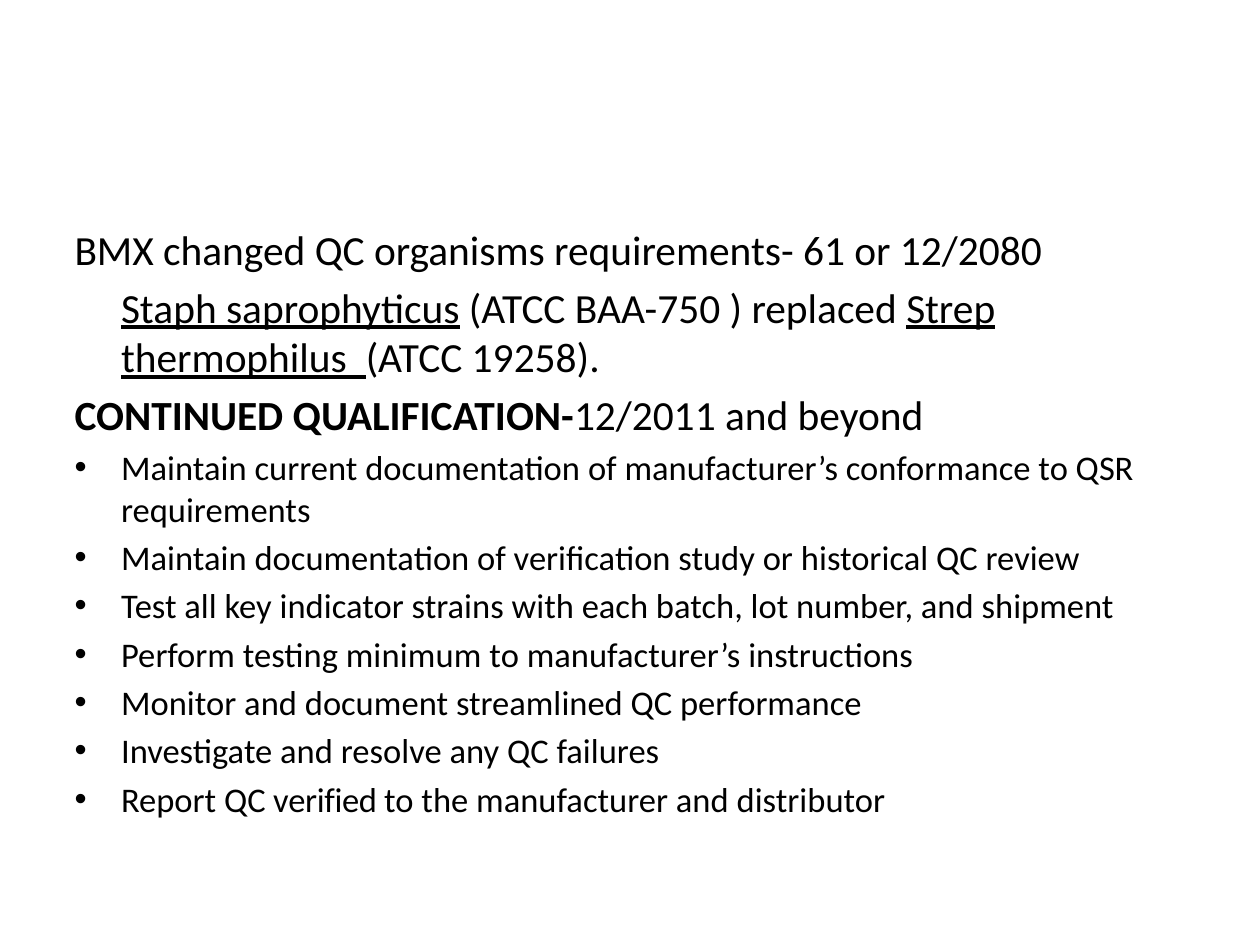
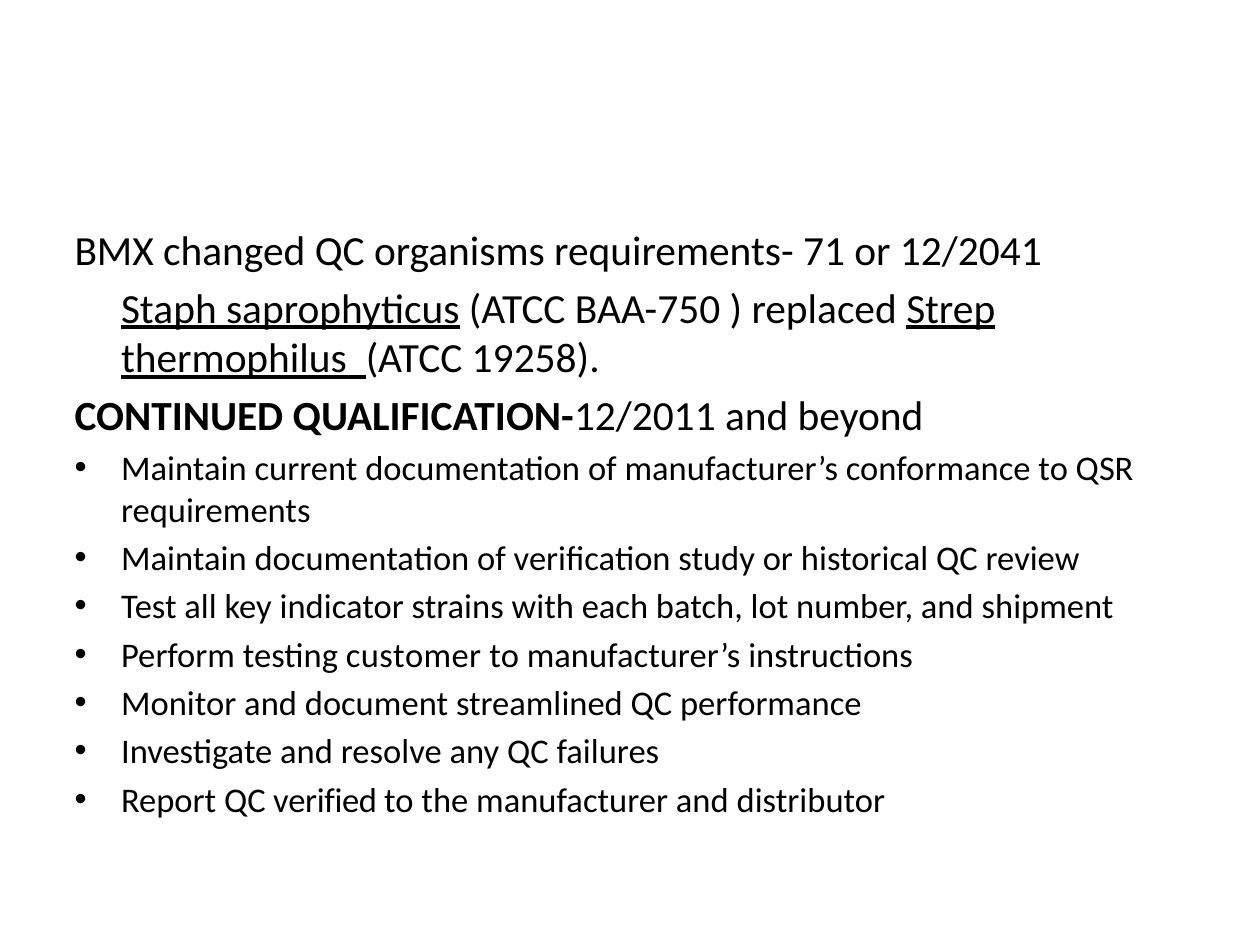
61: 61 -> 71
12/2080: 12/2080 -> 12/2041
minimum: minimum -> customer
